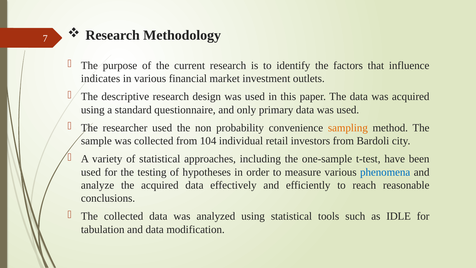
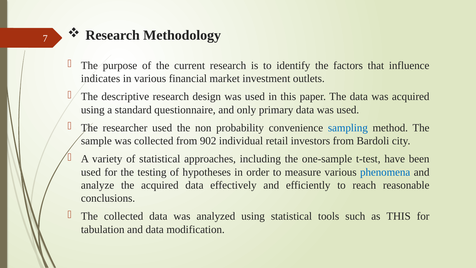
sampling colour: orange -> blue
104: 104 -> 902
as IDLE: IDLE -> THIS
